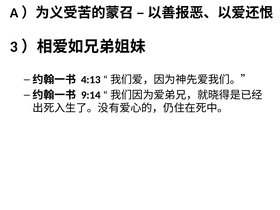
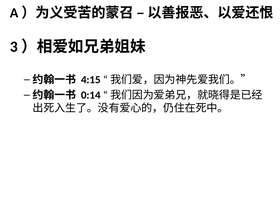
4:13: 4:13 -> 4:15
9:14: 9:14 -> 0:14
